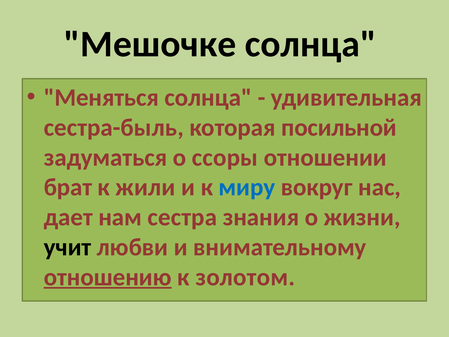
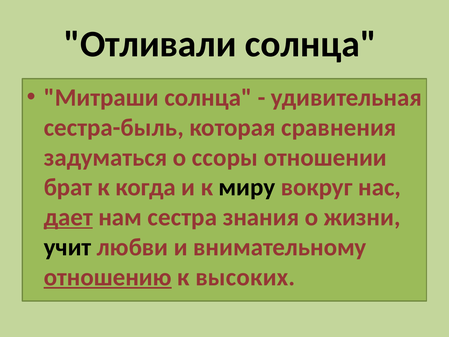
Мешочке: Мешочке -> Отливали
Меняться: Меняться -> Митраши
посильной: посильной -> сравнения
жили: жили -> когда
миру colour: blue -> black
дает underline: none -> present
золотом: золотом -> высоких
